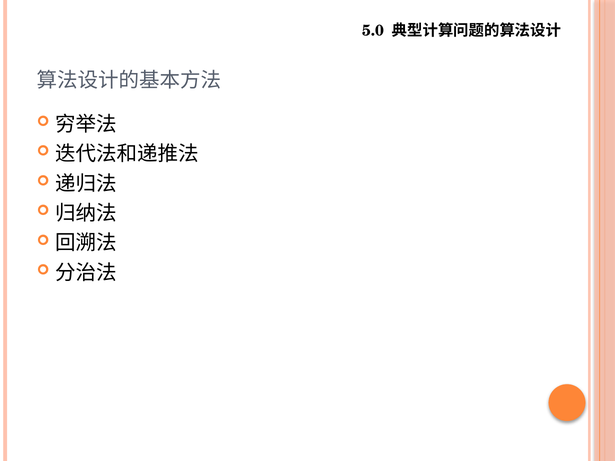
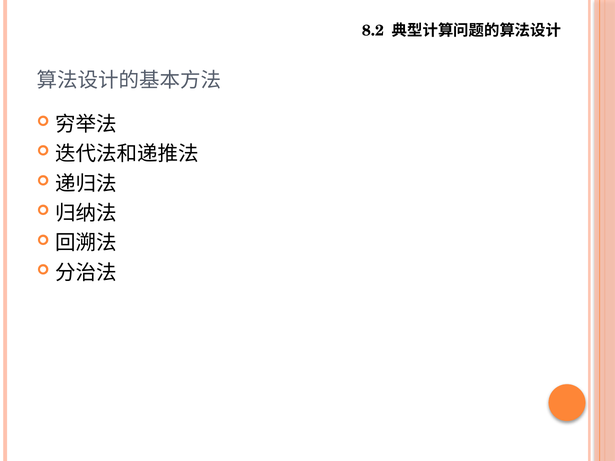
5.0: 5.0 -> 8.2
